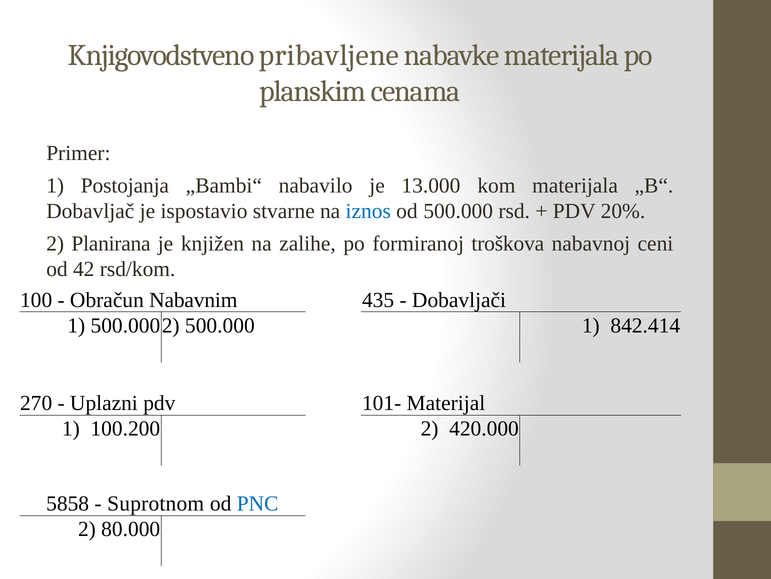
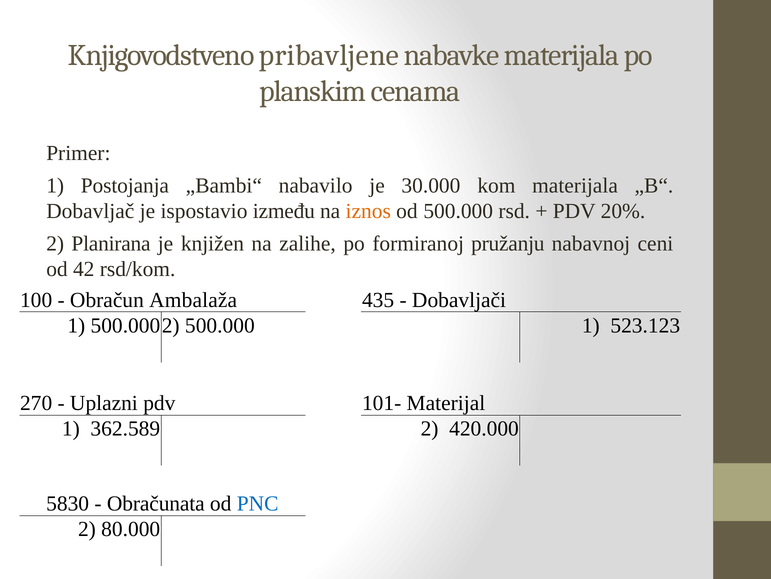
13.000: 13.000 -> 30.000
stvarne: stvarne -> između
iznos colour: blue -> orange
troškova: troškova -> pružanju
Nabavnim: Nabavnim -> Ambalaža
842.414: 842.414 -> 523.123
100.200: 100.200 -> 362.589
5858: 5858 -> 5830
Suprotnom: Suprotnom -> Obračunata
